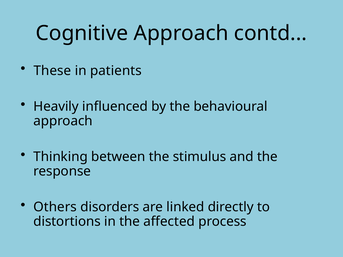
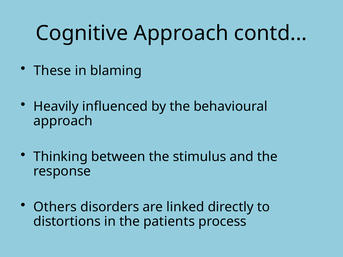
patients: patients -> blaming
affected: affected -> patients
